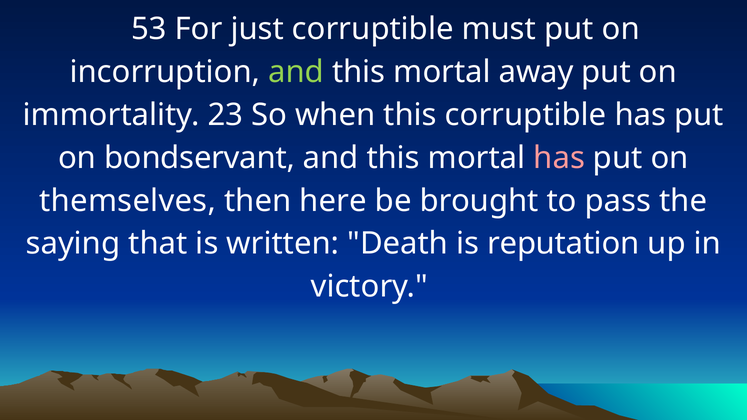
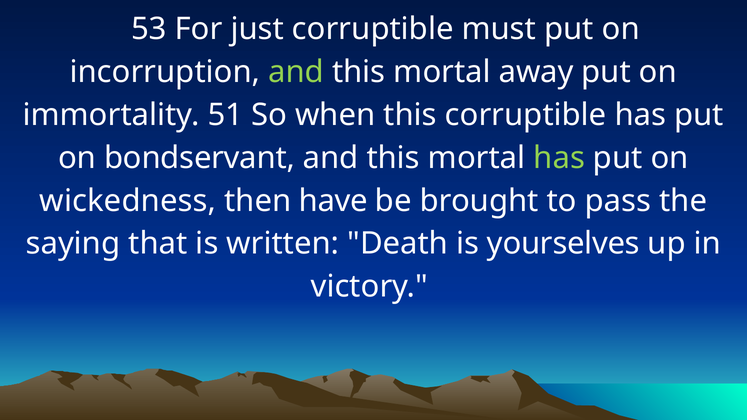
23: 23 -> 51
has at (559, 158) colour: pink -> light green
themselves: themselves -> wickedness
here: here -> have
reputation: reputation -> yourselves
